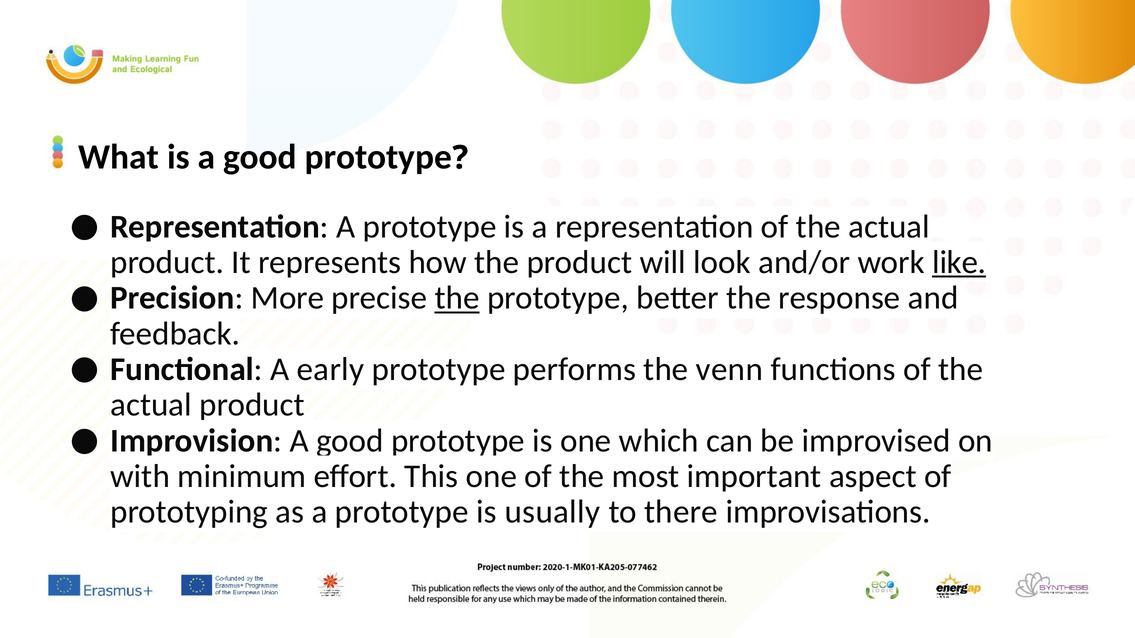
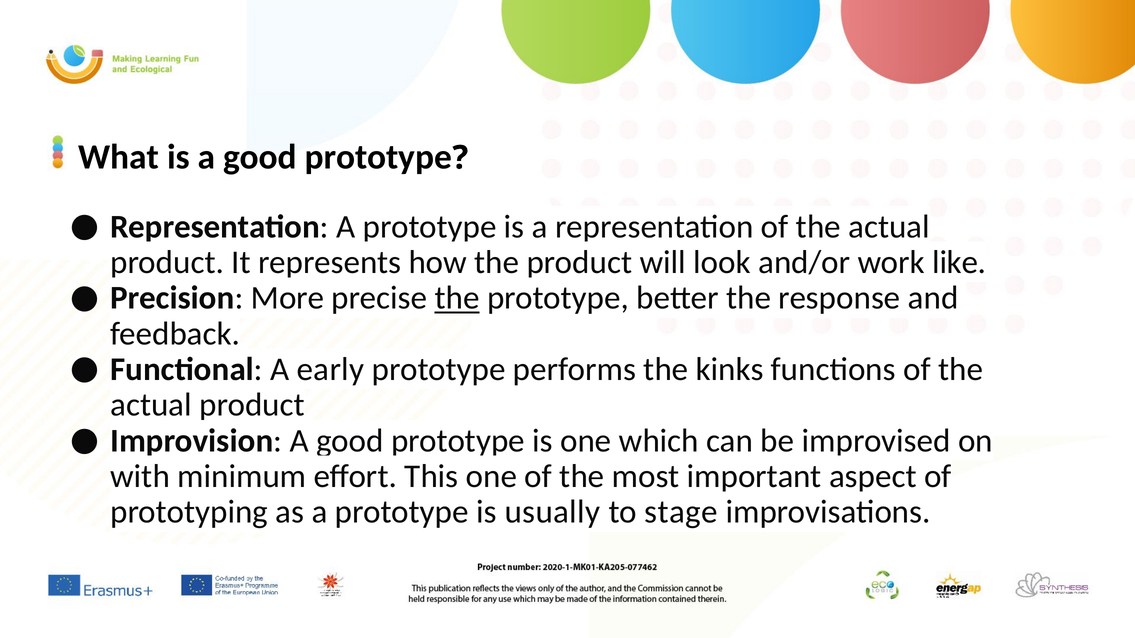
like underline: present -> none
venn: venn -> kinks
there: there -> stage
